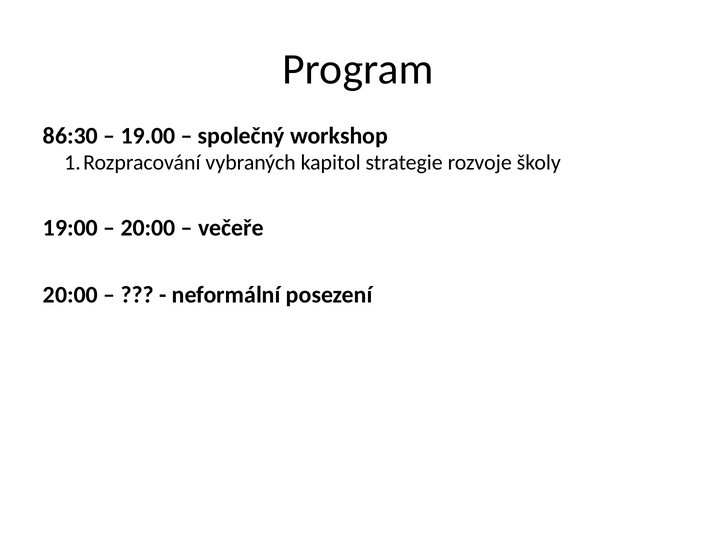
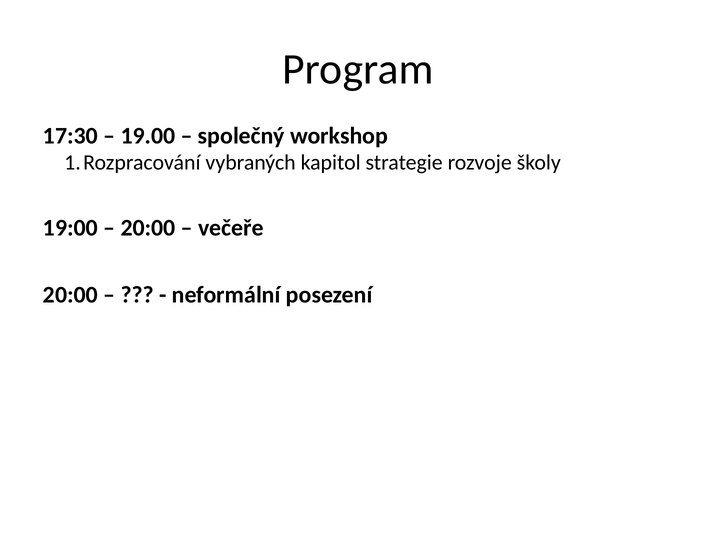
86:30: 86:30 -> 17:30
